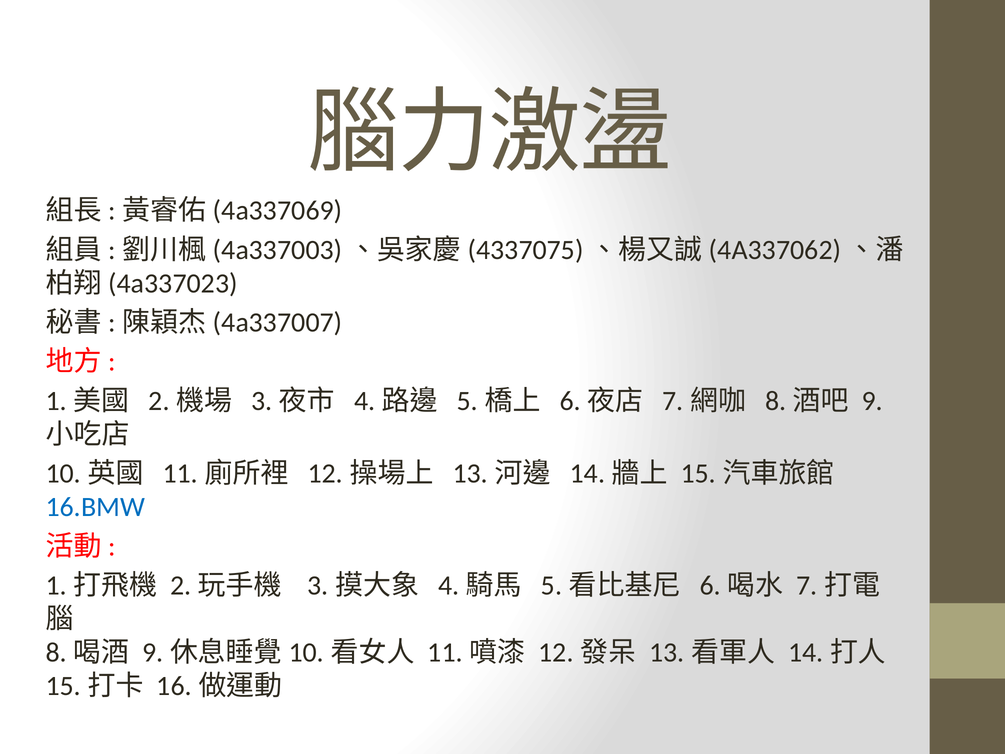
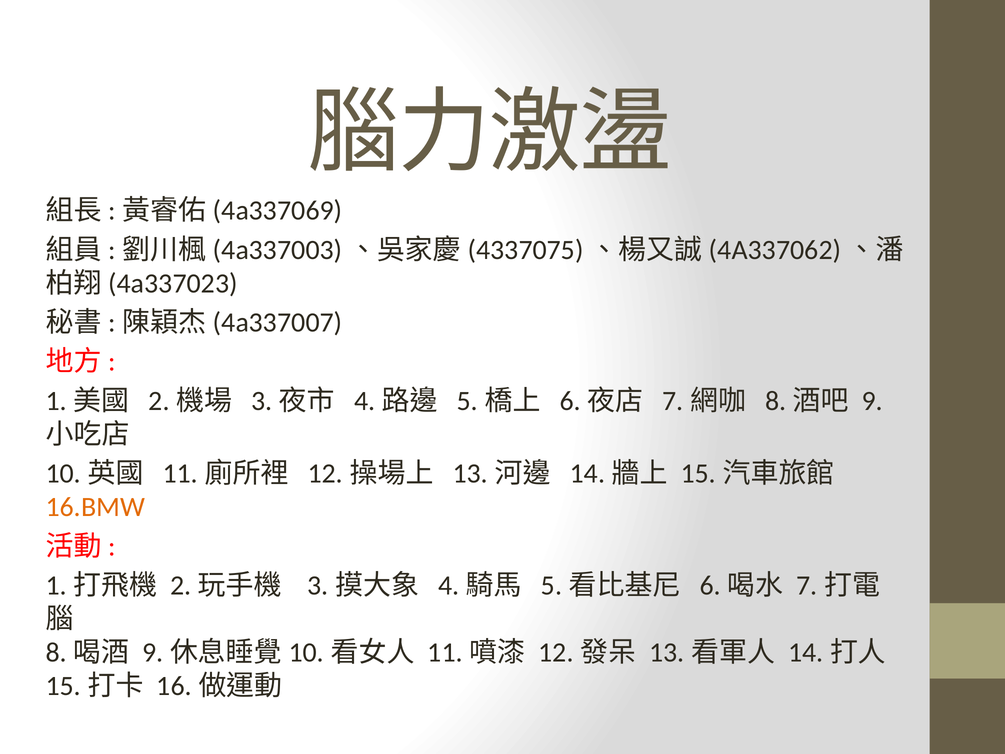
16.BMW colour: blue -> orange
